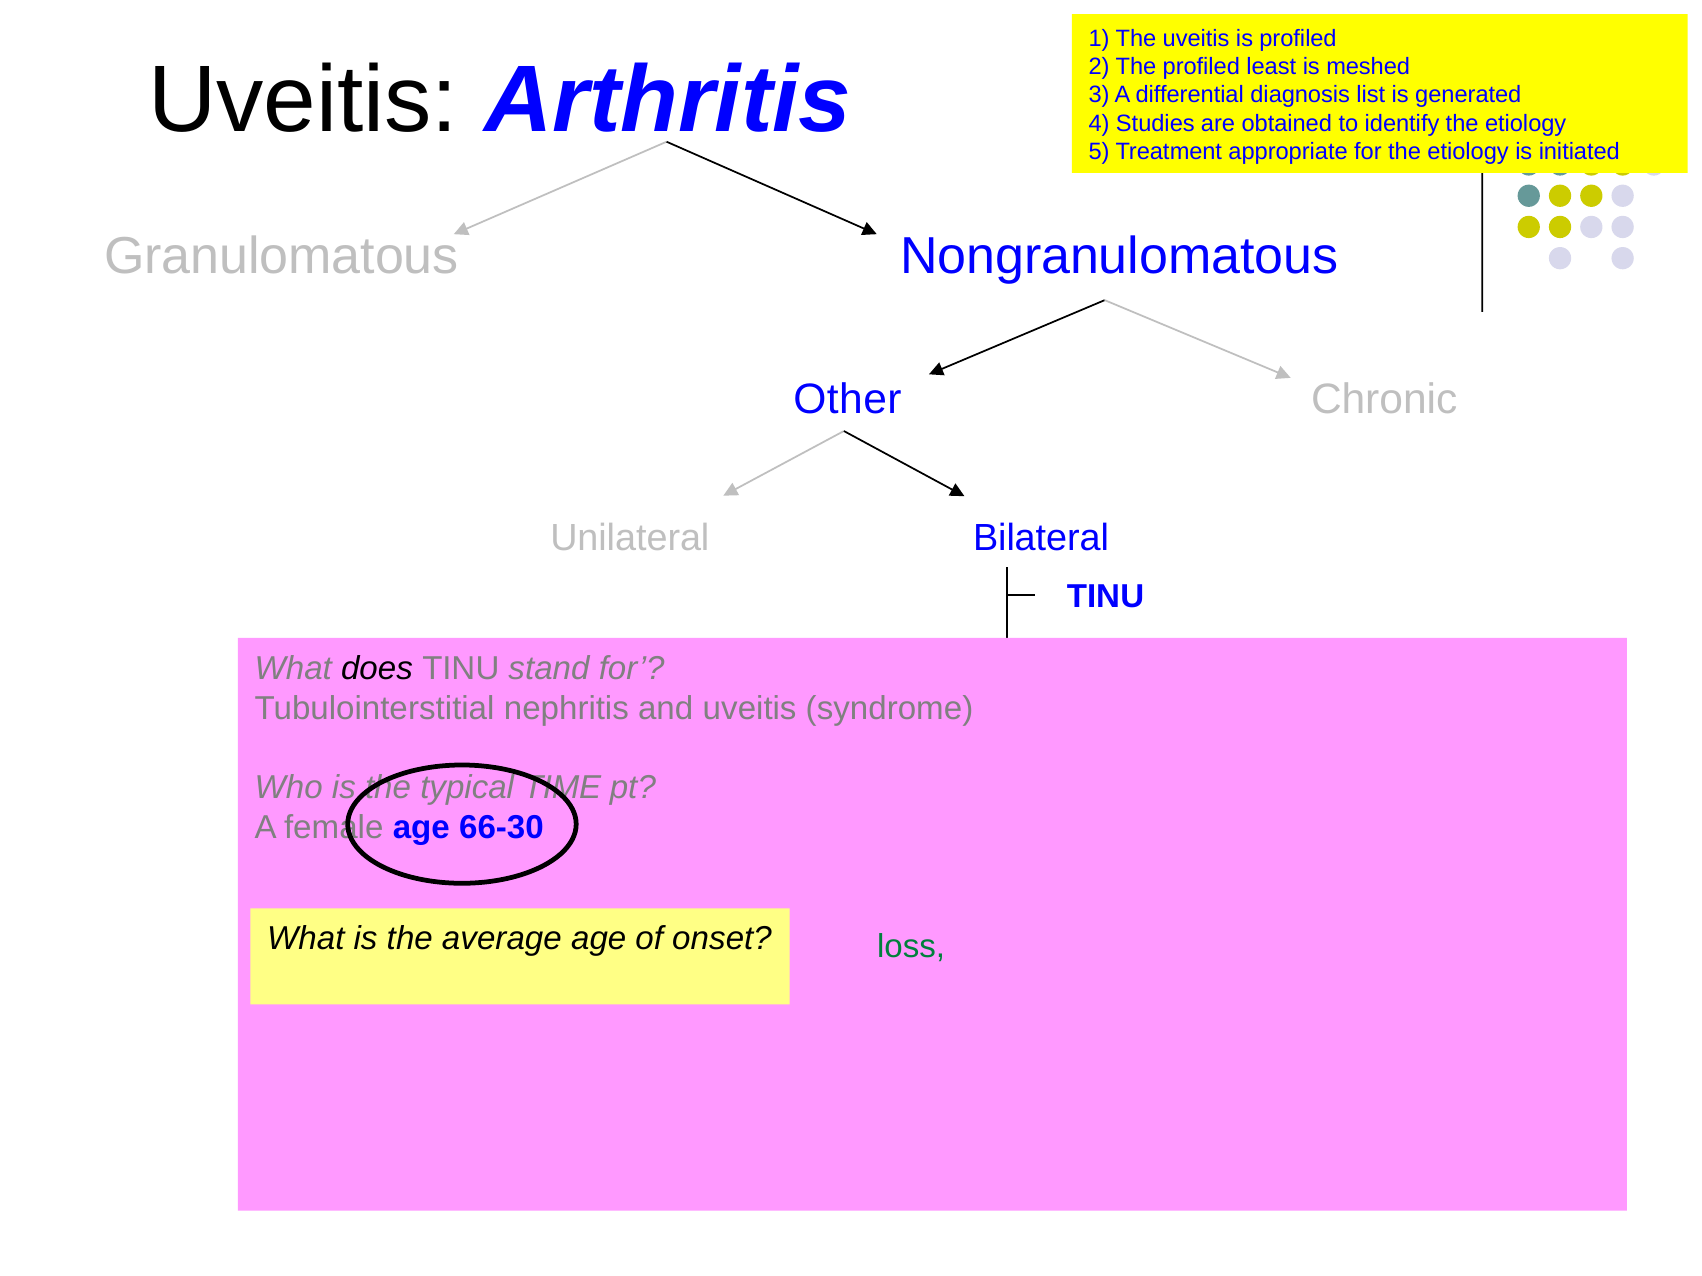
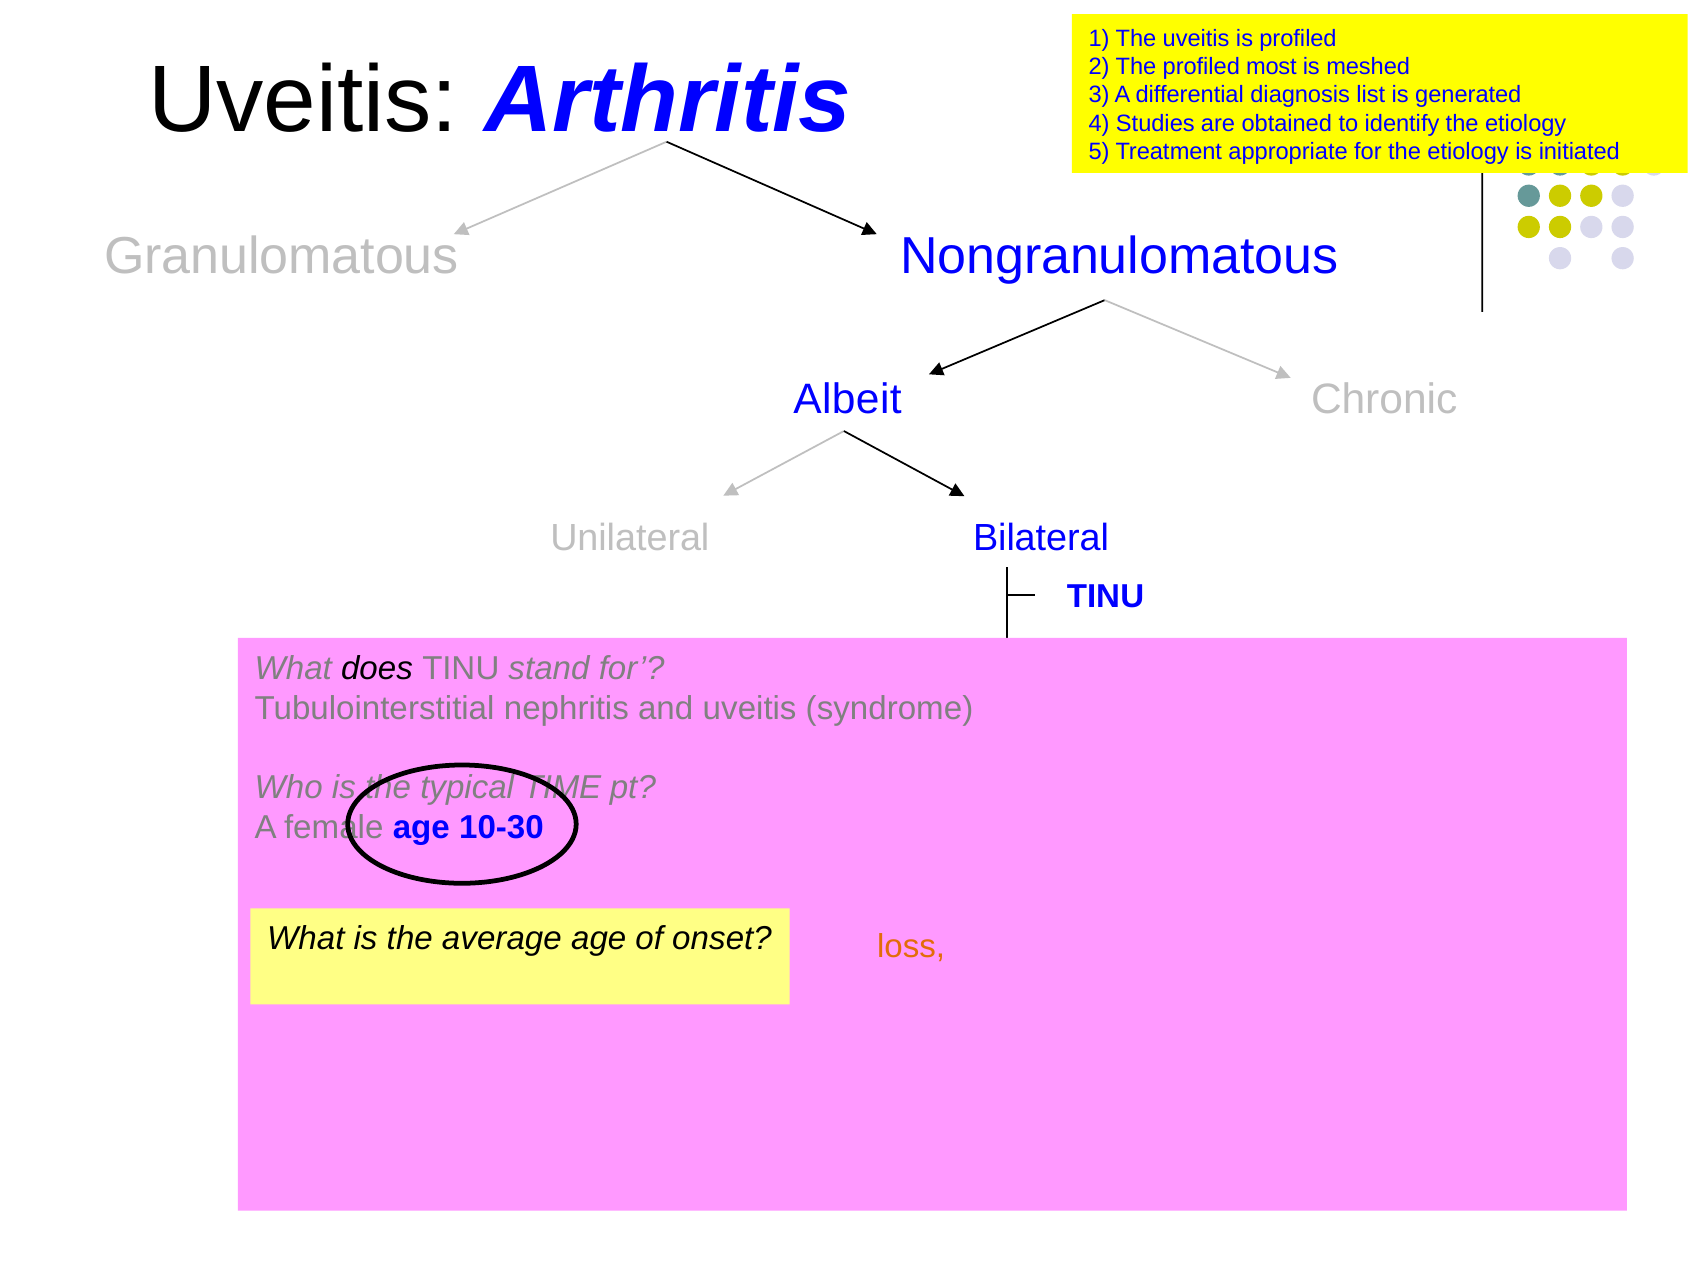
least: least -> most
Other: Other -> Albeit
66-30: 66-30 -> 10-30
loss colour: green -> orange
